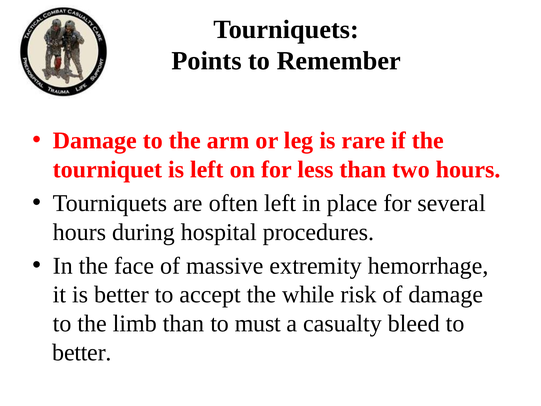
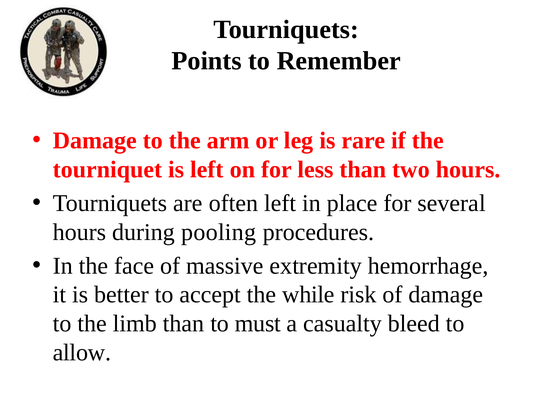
hospital: hospital -> pooling
better at (82, 352): better -> allow
